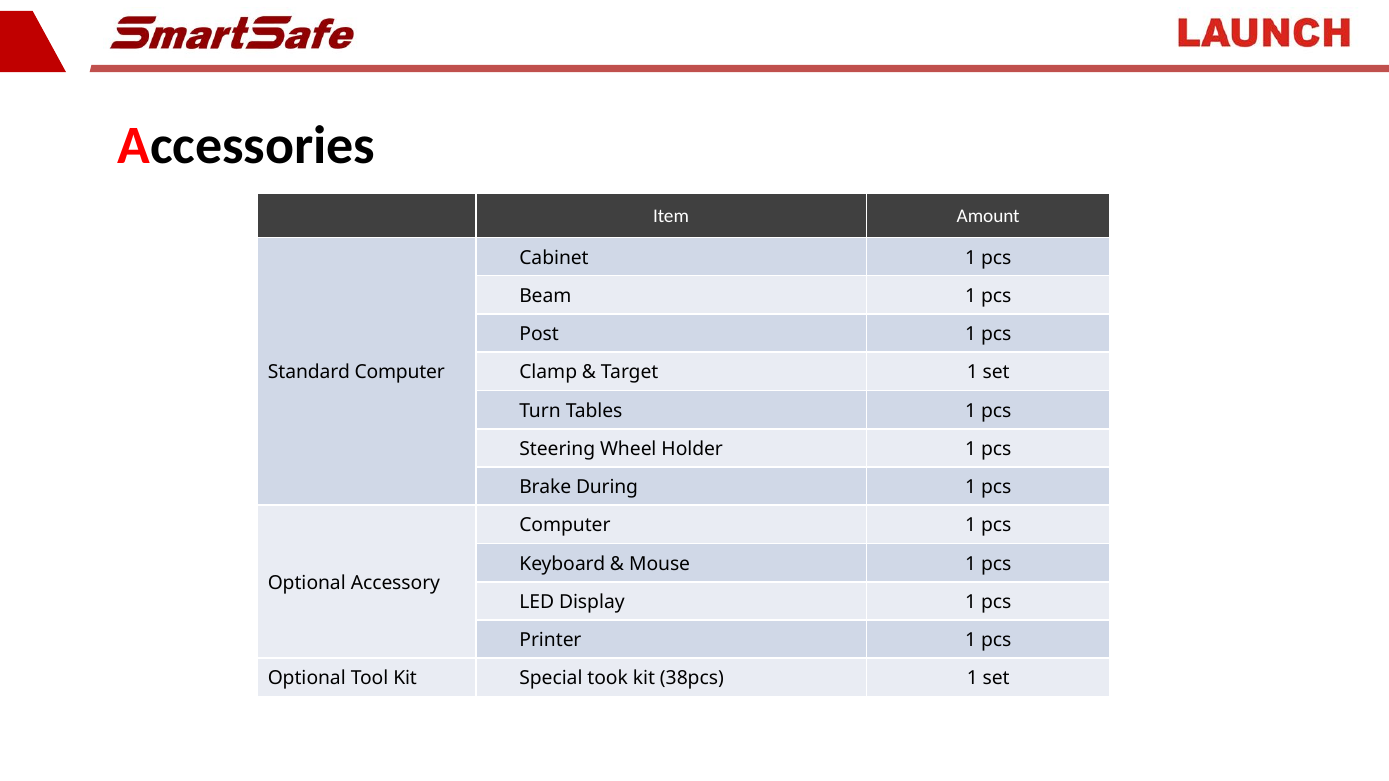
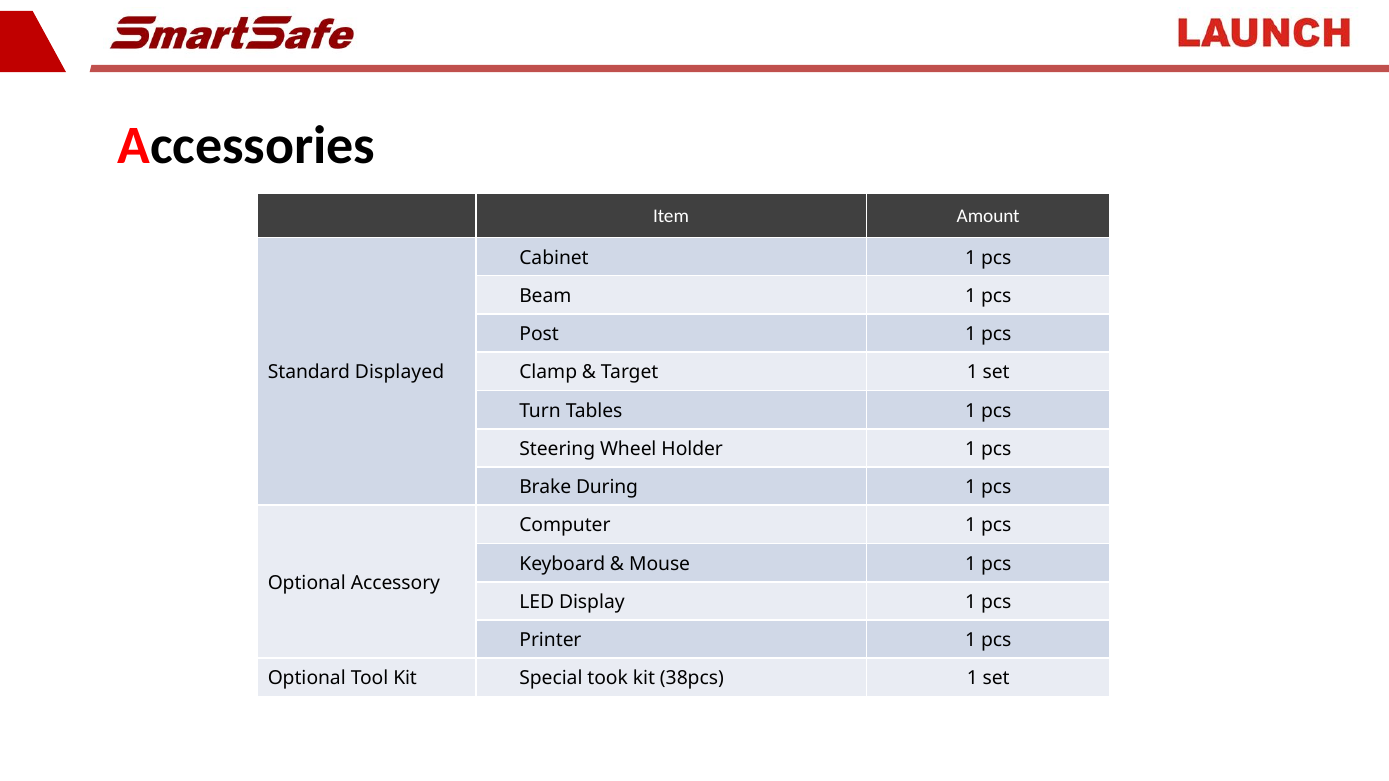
Standard Computer: Computer -> Displayed
